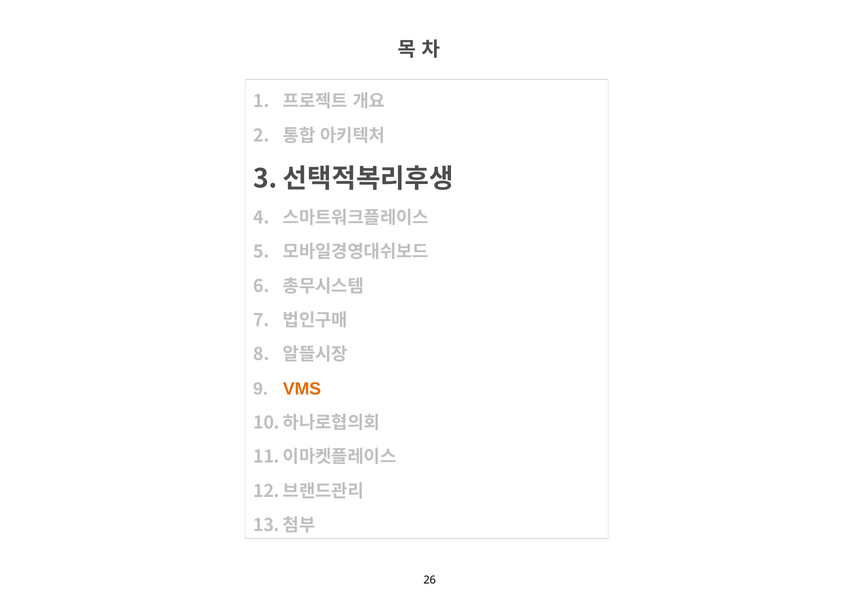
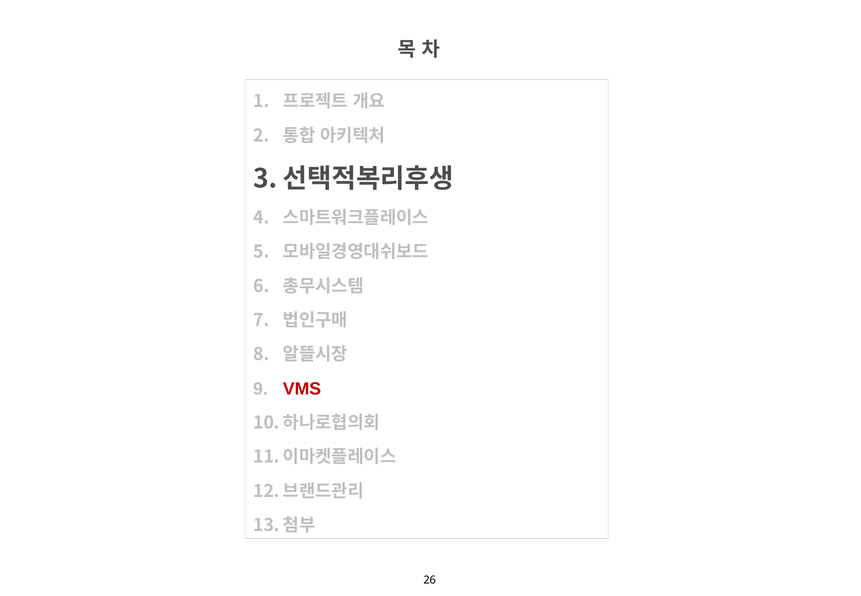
VMS colour: orange -> red
